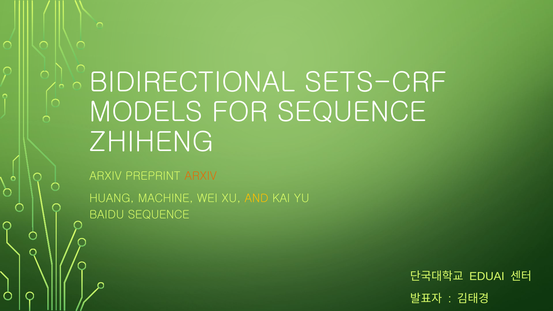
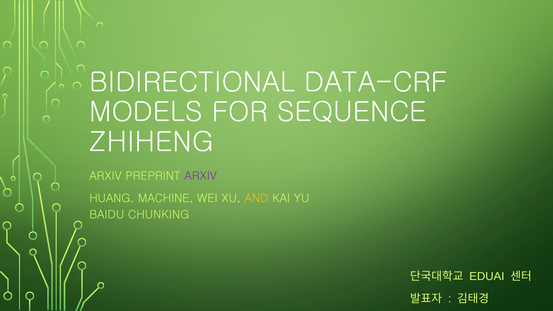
SETS-CRF: SETS-CRF -> DATA-CRF
ARXIV at (201, 176) colour: orange -> purple
BAIDU SEQUENCE: SEQUENCE -> CHUNKING
